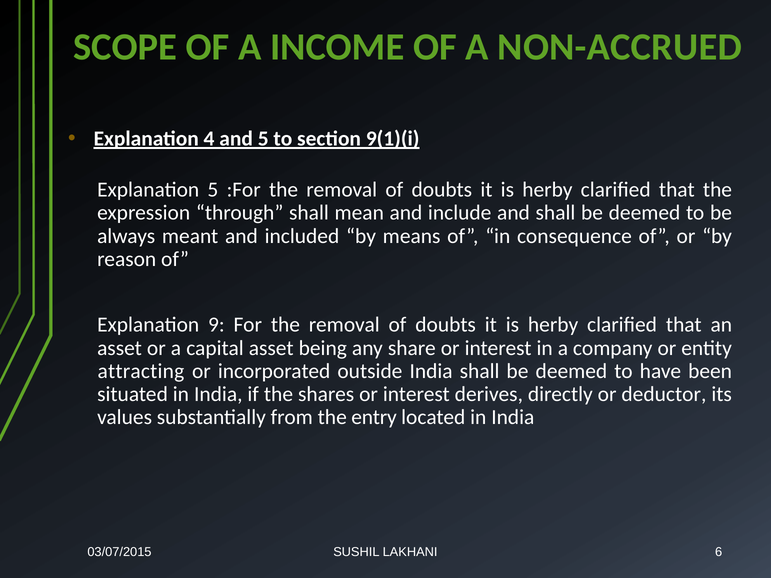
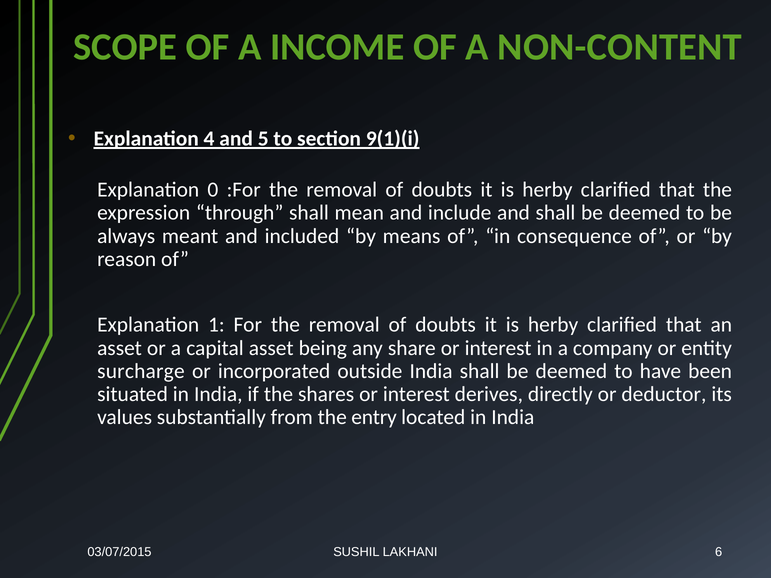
NON-ACCRUED: NON-ACCRUED -> NON-CONTENT
Explanation 5: 5 -> 0
9: 9 -> 1
attracting: attracting -> surcharge
